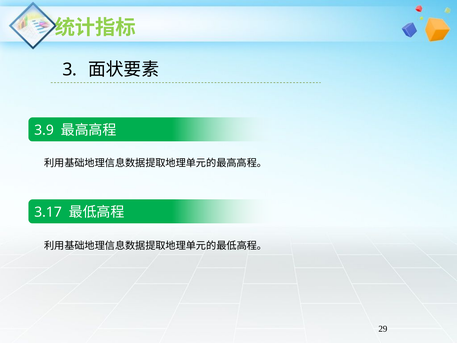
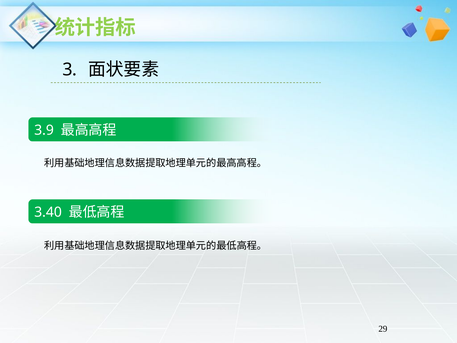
3.17: 3.17 -> 3.40
